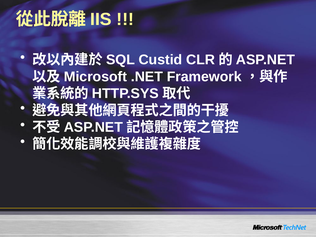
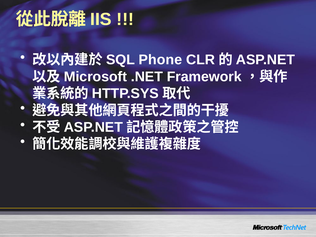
Custid: Custid -> Phone
